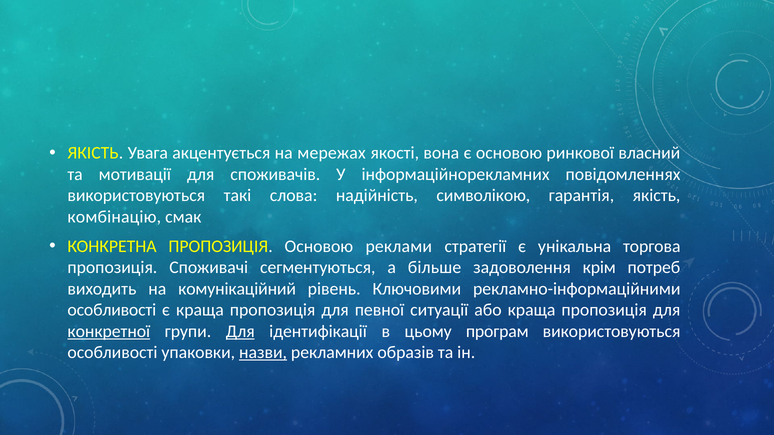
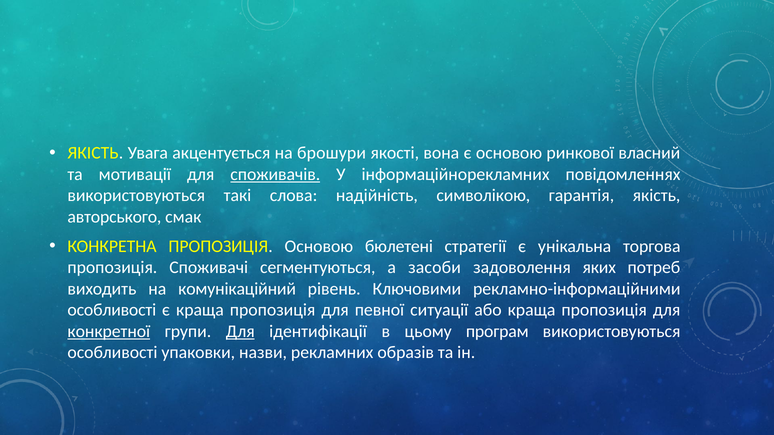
мережах: мережах -> брошури
споживачів underline: none -> present
комбінацію: комбінацію -> авторського
реклами: реклами -> бюлетені
більше: більше -> засоби
крім: крім -> яких
назви underline: present -> none
